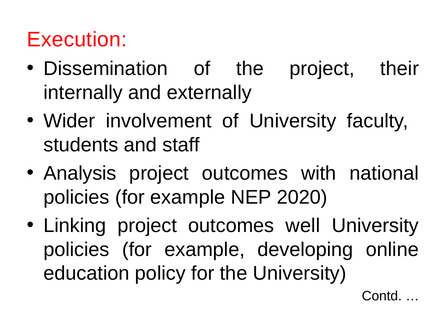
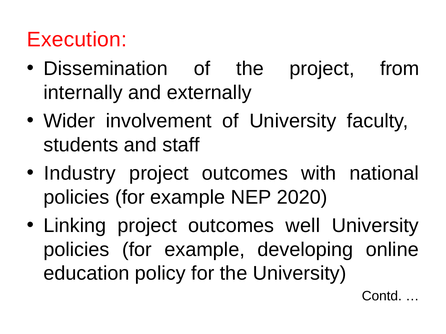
their: their -> from
Analysis: Analysis -> Industry
